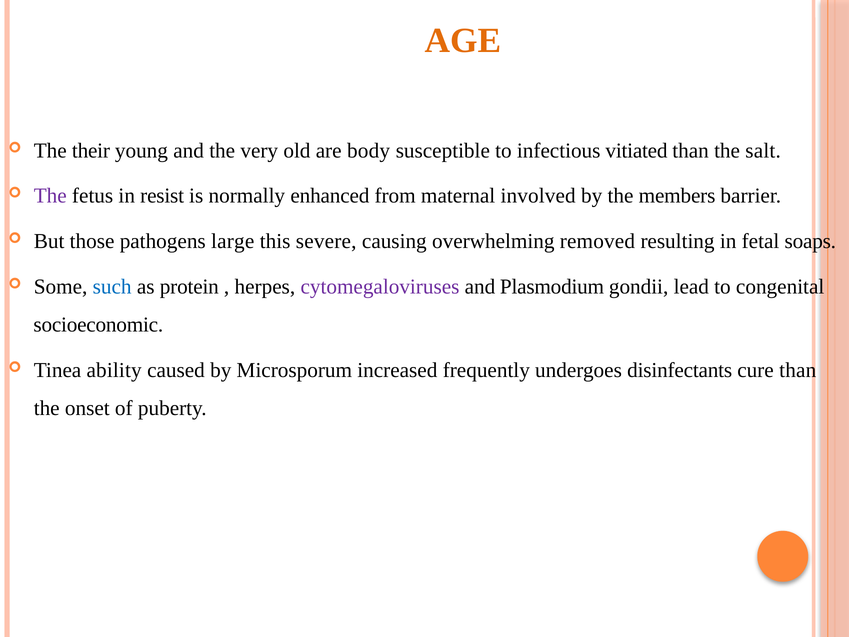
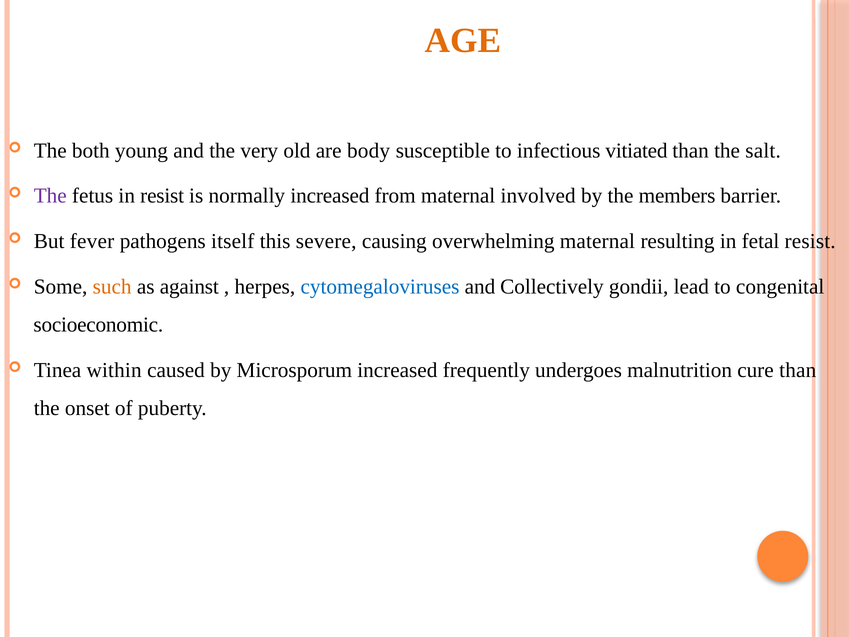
their: their -> both
normally enhanced: enhanced -> increased
those: those -> fever
large: large -> itself
overwhelming removed: removed -> maternal
fetal soaps: soaps -> resist
such colour: blue -> orange
protein: protein -> against
cytomegaloviruses colour: purple -> blue
Plasmodium: Plasmodium -> Collectively
ability: ability -> within
disinfectants: disinfectants -> malnutrition
